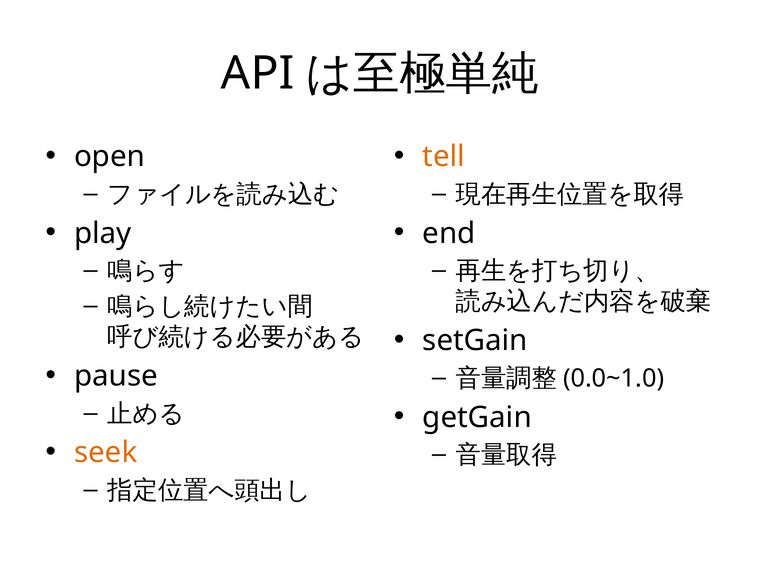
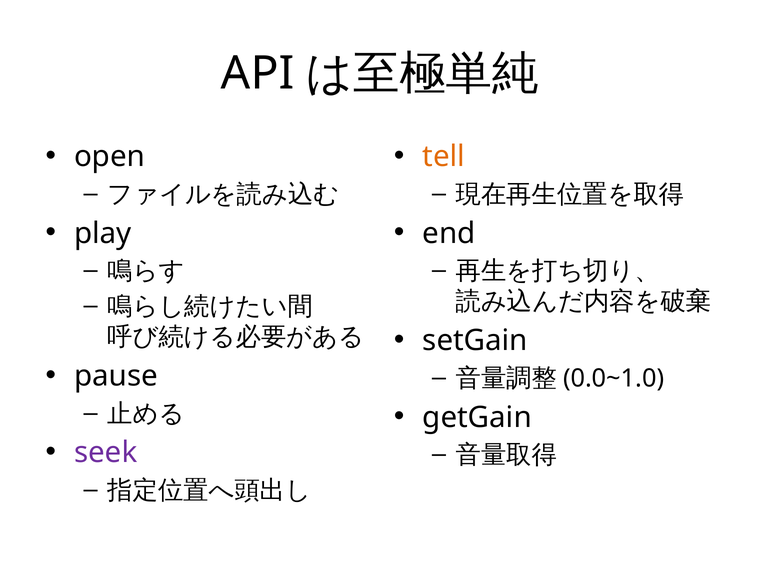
seek colour: orange -> purple
